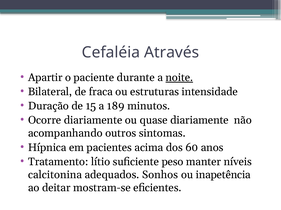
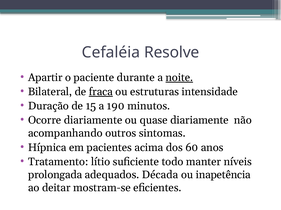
Através: Através -> Resolve
fraca underline: none -> present
189: 189 -> 190
peso: peso -> todo
calcitonina: calcitonina -> prolongada
Sonhos: Sonhos -> Década
